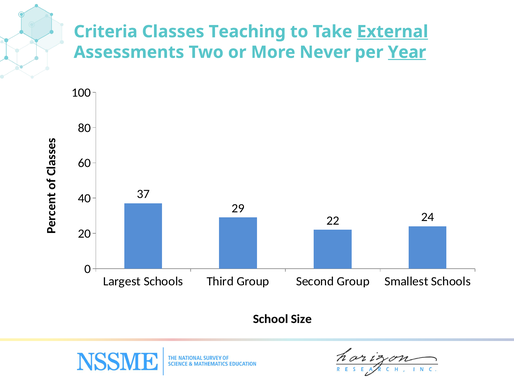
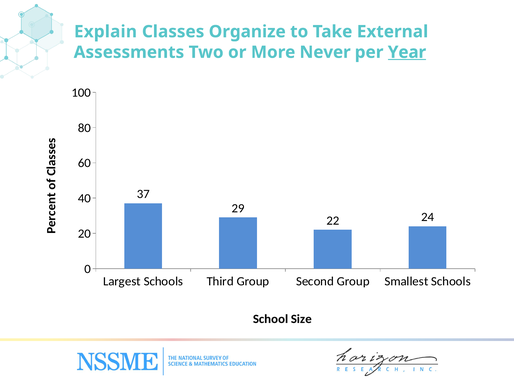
Criteria: Criteria -> Explain
Teaching: Teaching -> Organize
External underline: present -> none
